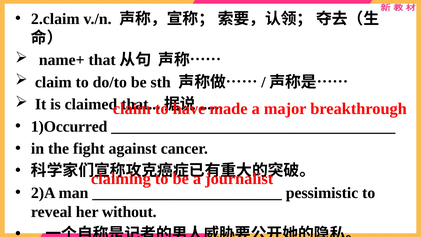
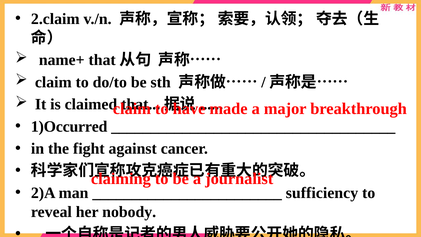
pessimistic: pessimistic -> sufficiency
without: without -> nobody
